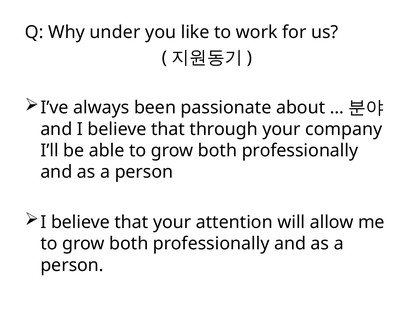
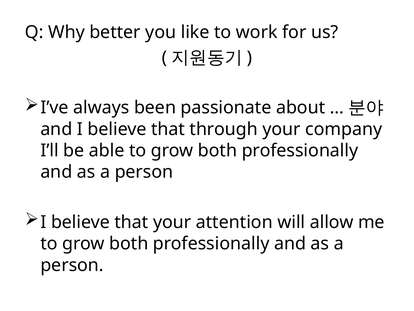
under: under -> better
